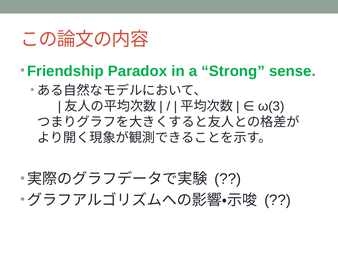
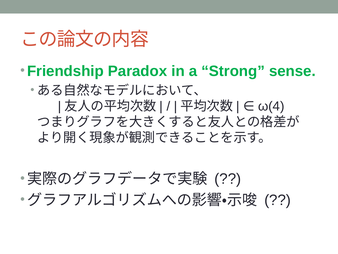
ω(3: ω(3 -> ω(4
